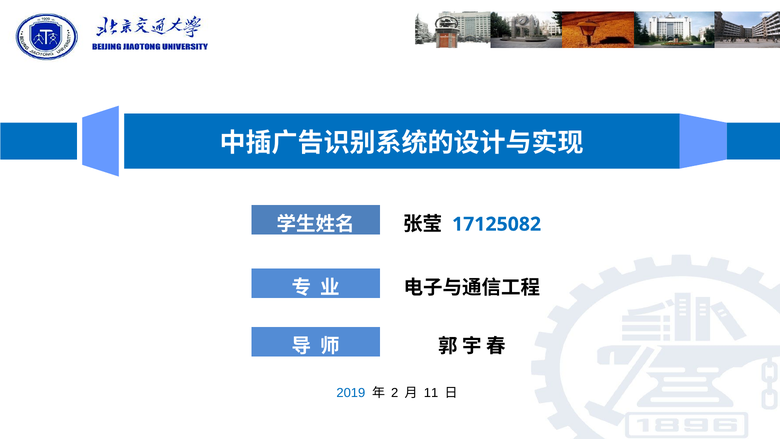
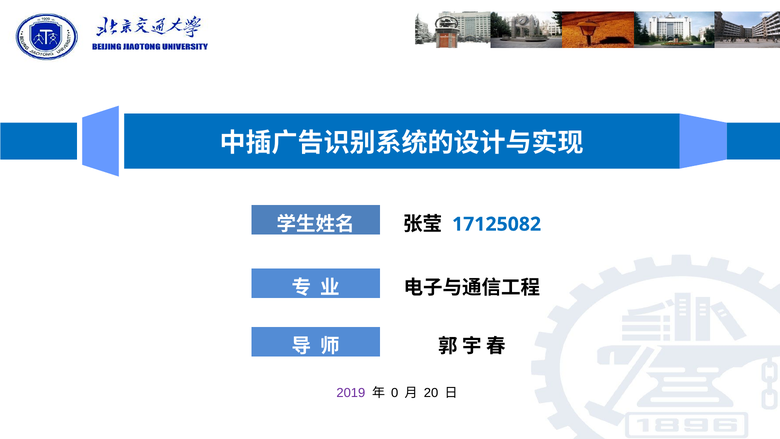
2019 colour: blue -> purple
2: 2 -> 0
11: 11 -> 20
